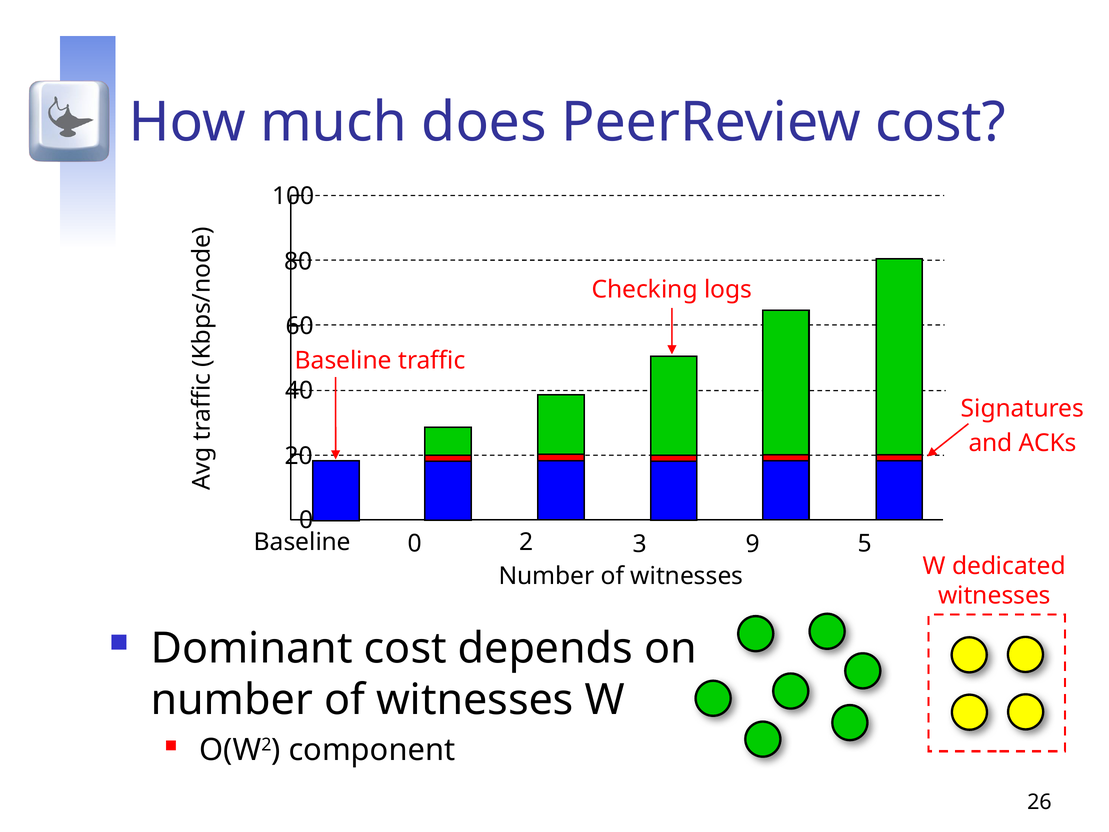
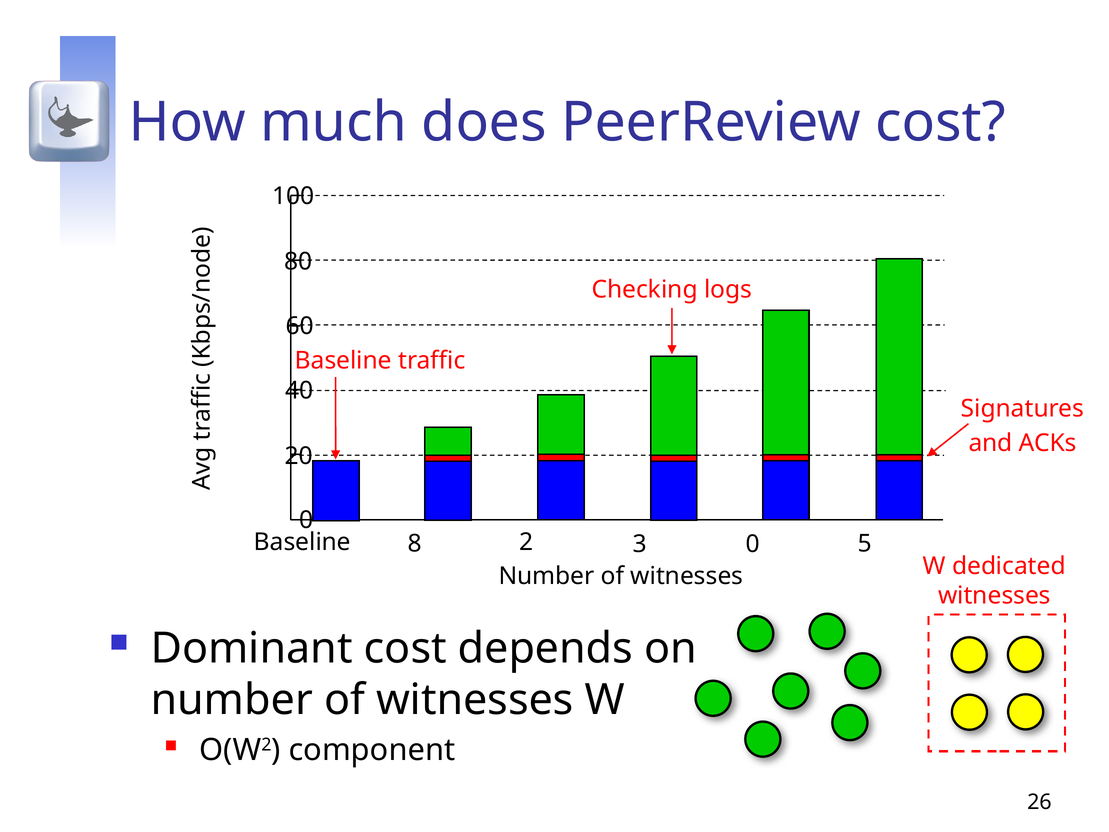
Baseline 0: 0 -> 8
3 9: 9 -> 0
